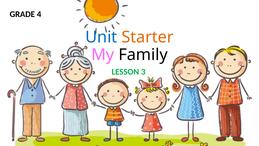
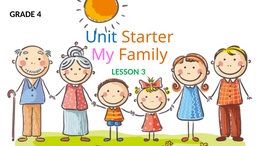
Family colour: black -> orange
